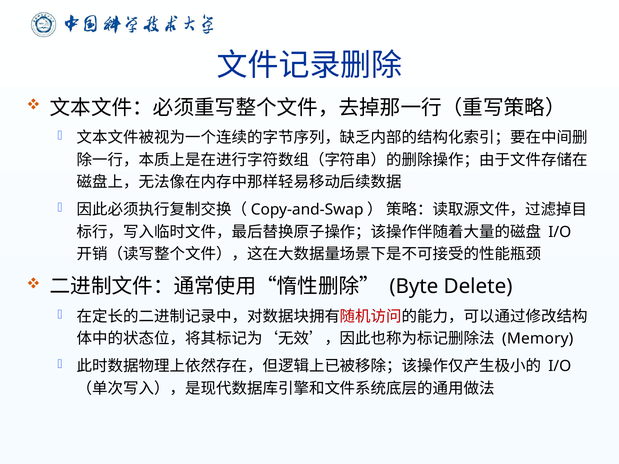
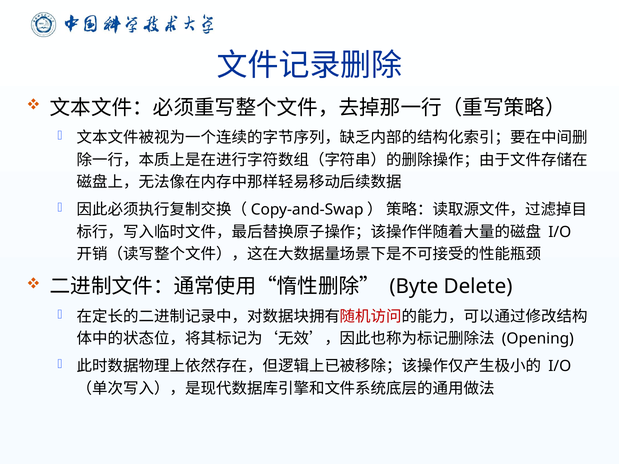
Memory: Memory -> Opening
